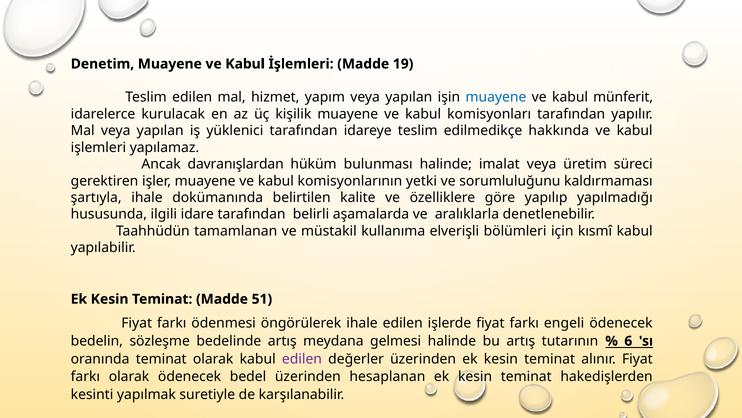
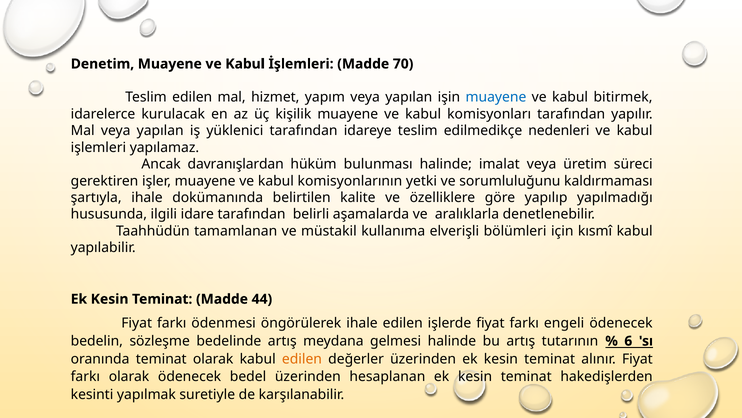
19: 19 -> 70
münferit: münferit -> bitirmek
hakkında: hakkında -> nedenleri
51: 51 -> 44
edilen at (302, 358) colour: purple -> orange
